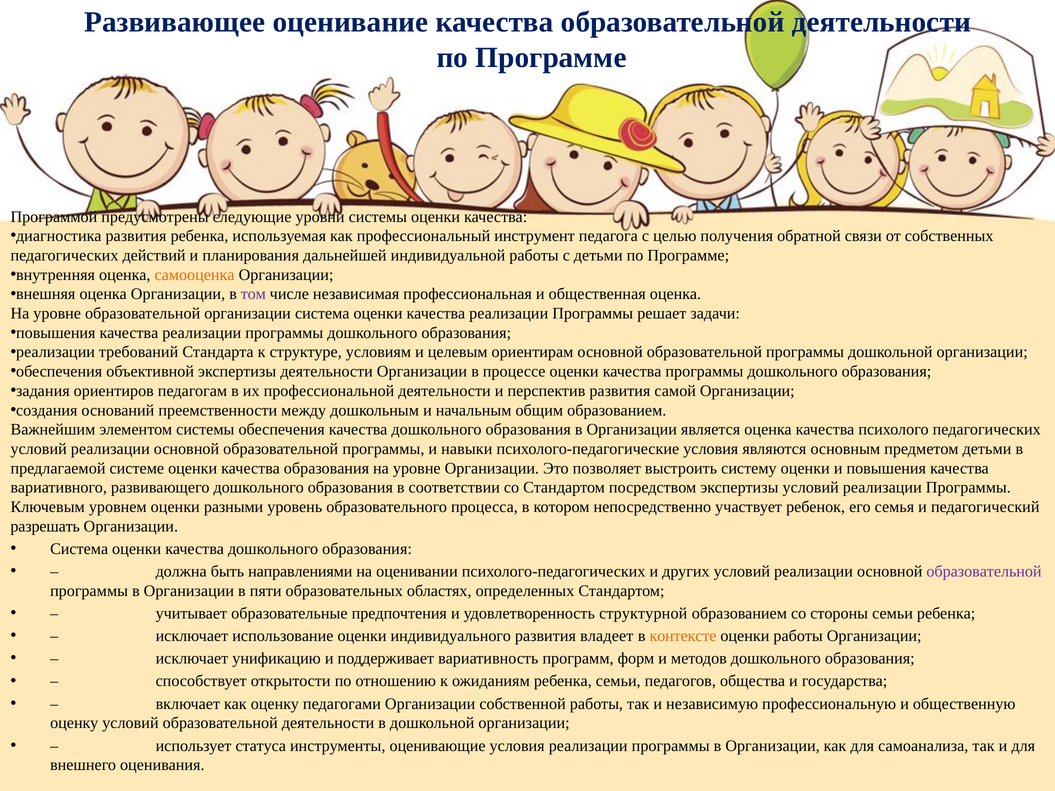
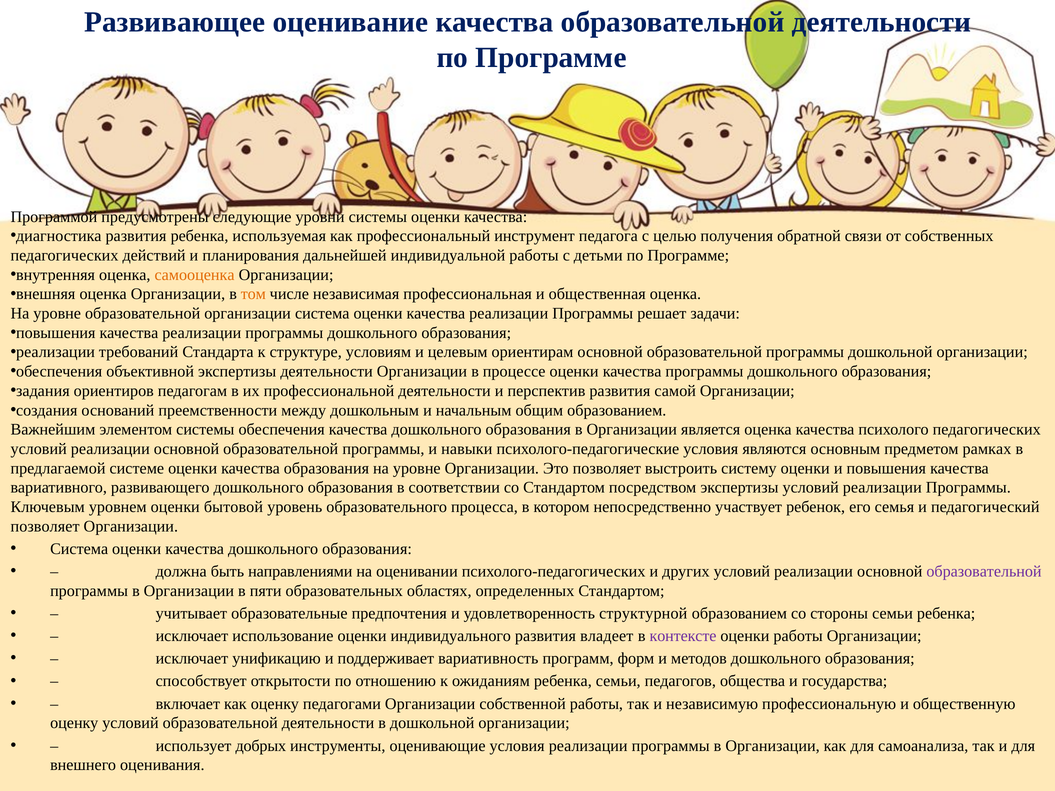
том colour: purple -> orange
предметом детьми: детьми -> рамках
разными: разными -> бытовой
разрешать at (45, 526): разрешать -> позволяет
контексте colour: orange -> purple
статуса: статуса -> добрых
